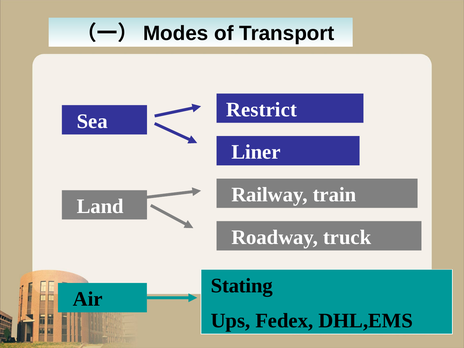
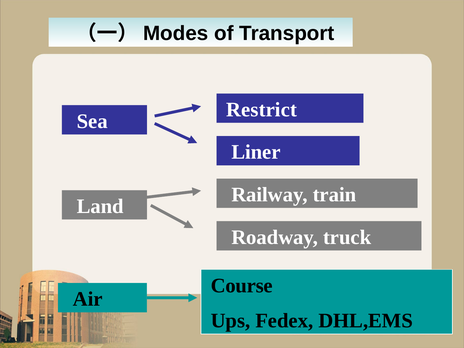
Stating: Stating -> Course
